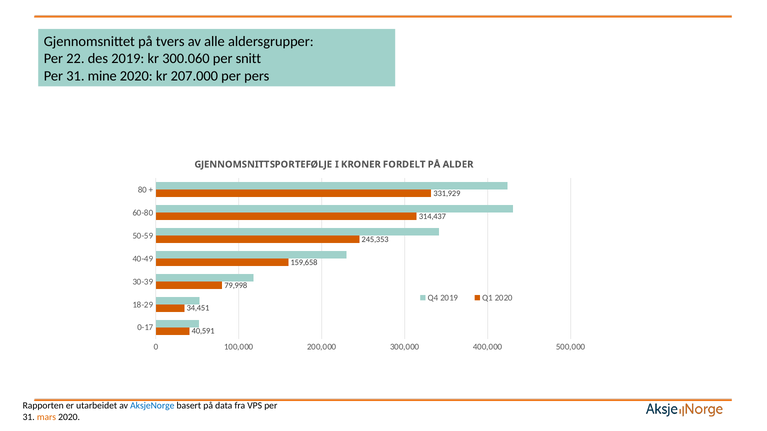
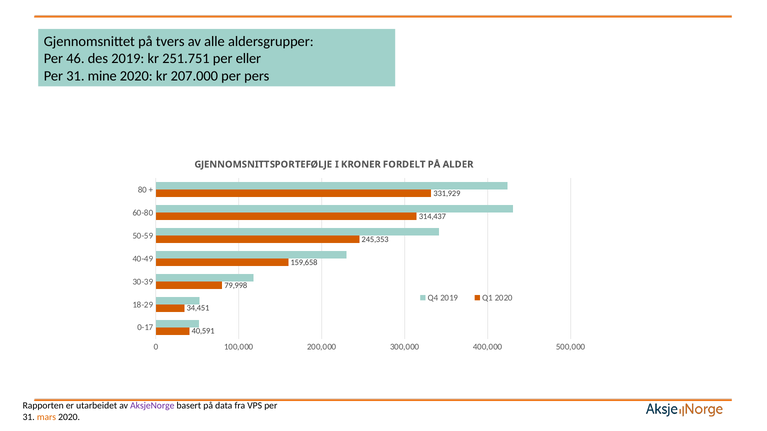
22: 22 -> 46
300.060: 300.060 -> 251.751
snitt: snitt -> eller
AksjeNorge colour: blue -> purple
